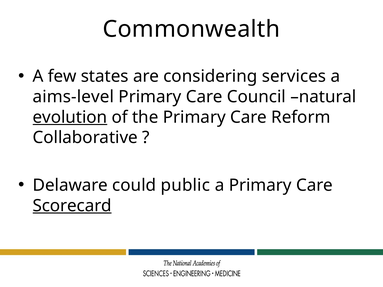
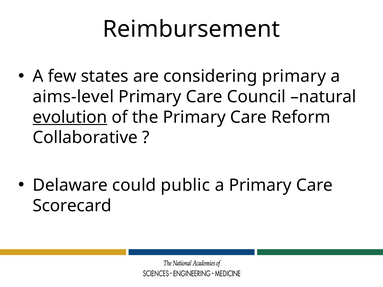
Commonwealth: Commonwealth -> Reimbursement
considering services: services -> primary
Scorecard underline: present -> none
